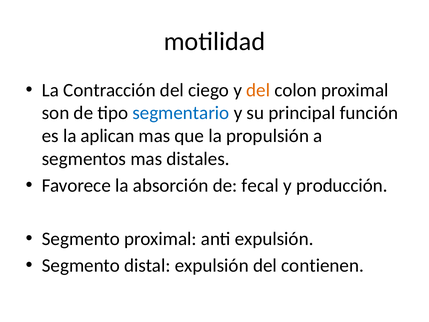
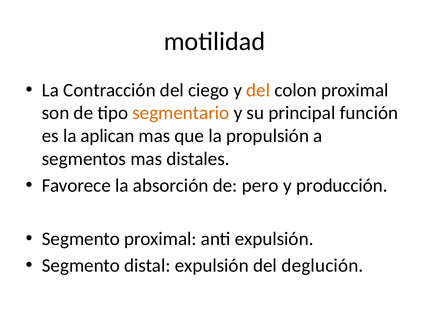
segmentario colour: blue -> orange
fecal: fecal -> pero
contienen: contienen -> deglución
